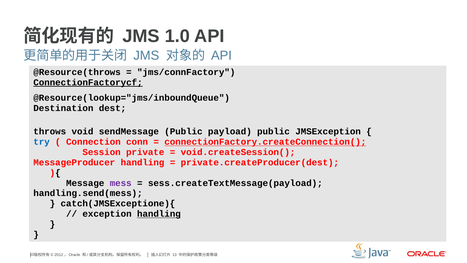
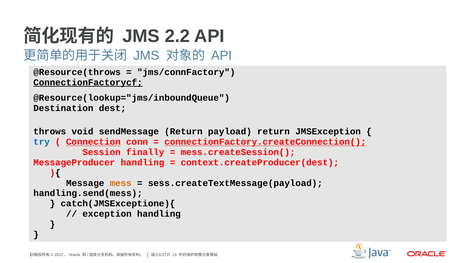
1.0: 1.0 -> 2.2
sendMessage Public: Public -> Return
payload public: public -> return
Connection underline: none -> present
private: private -> finally
void.createSession(: void.createSession( -> mess.createSession(
private.createProducer(dest: private.createProducer(dest -> context.createProducer(dest
mess colour: purple -> orange
handling at (159, 214) underline: present -> none
